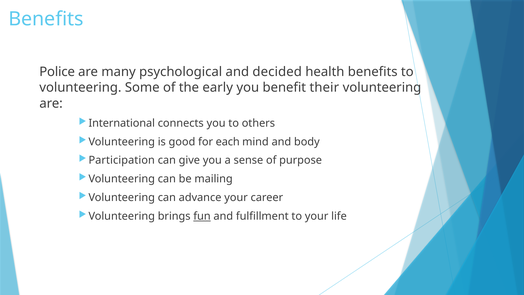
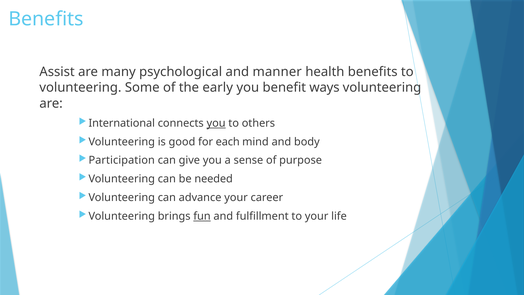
Police: Police -> Assist
decided: decided -> manner
their: their -> ways
you at (216, 123) underline: none -> present
mailing: mailing -> needed
